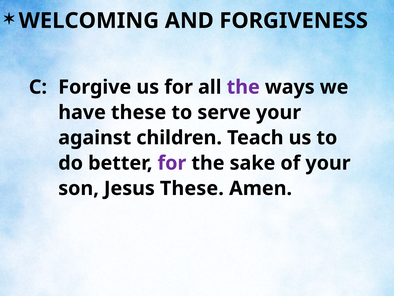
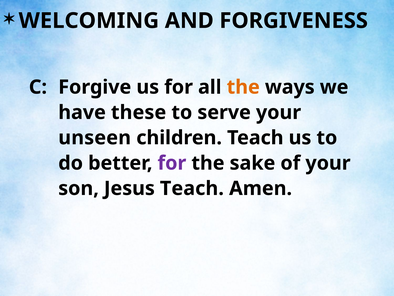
the at (243, 87) colour: purple -> orange
against: against -> unseen
Jesus These: These -> Teach
